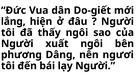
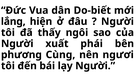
Do-giết: Do-giết -> Do-biết
xuất ngôi: ngôi -> phái
Dâng: Dâng -> Cùng
